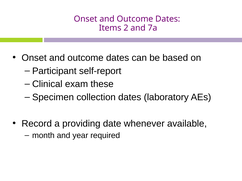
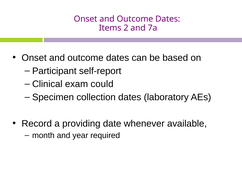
these: these -> could
